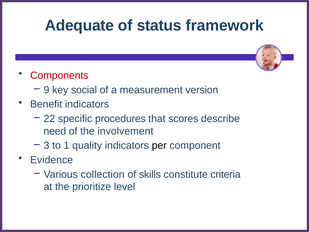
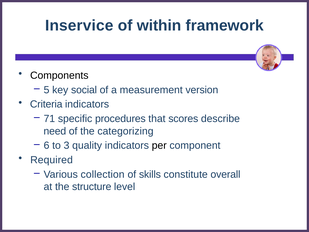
Adequate: Adequate -> Inservice
status: status -> within
Components colour: red -> black
9: 9 -> 5
Benefit: Benefit -> Criteria
22: 22 -> 71
involvement: involvement -> categorizing
3: 3 -> 6
1: 1 -> 3
Evidence: Evidence -> Required
criteria: criteria -> overall
prioritize: prioritize -> structure
